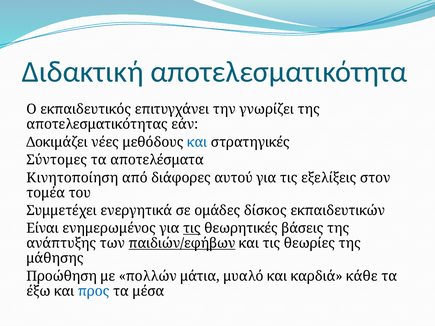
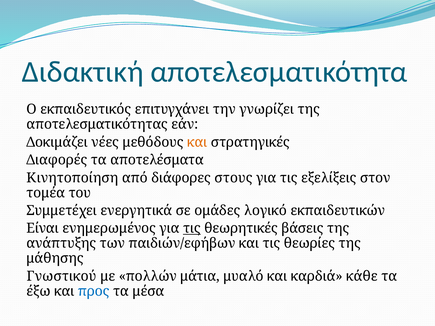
και at (197, 142) colour: blue -> orange
Σύντομες: Σύντομες -> Διαφορές
αυτού: αυτού -> στους
δίσκος: δίσκος -> λογικό
παιδιών/εφήβων underline: present -> none
Προώθηση: Προώθηση -> Γνωστικού
